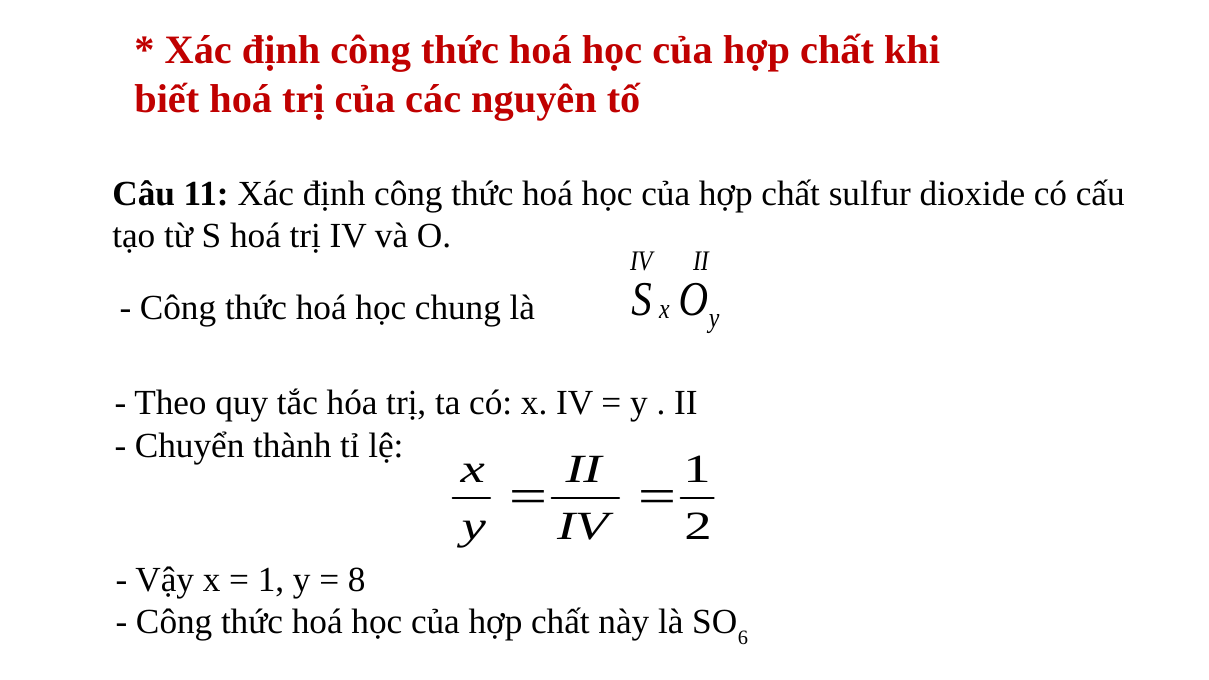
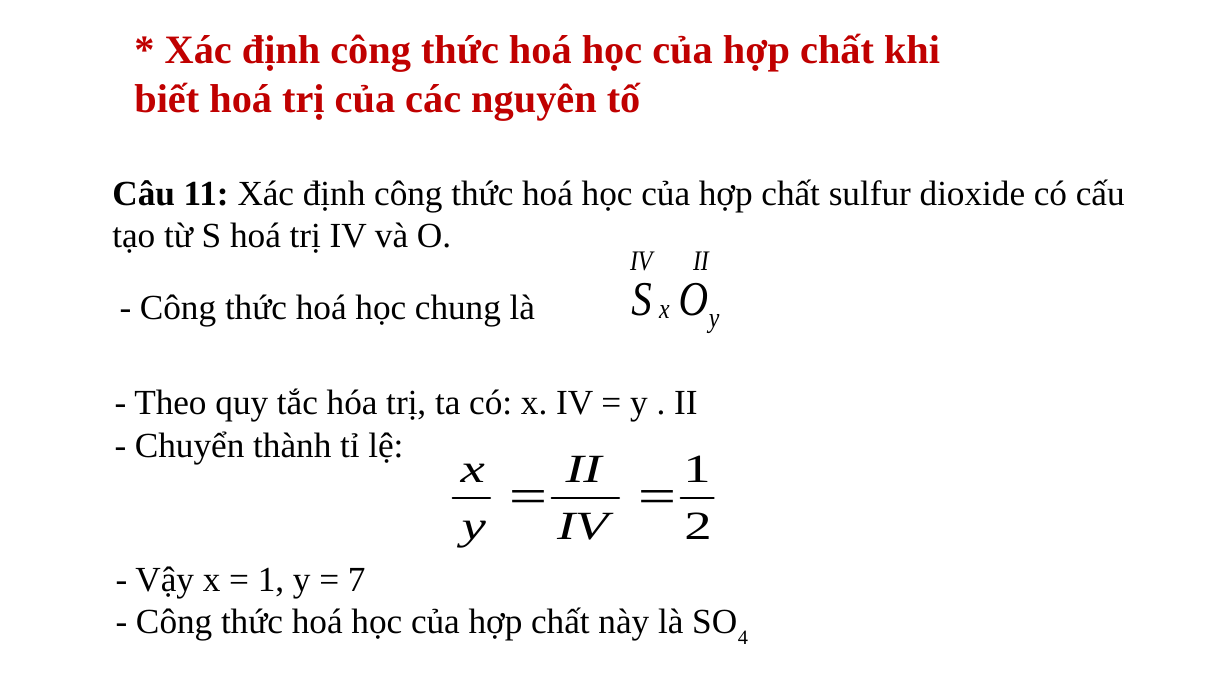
8: 8 -> 7
6: 6 -> 4
